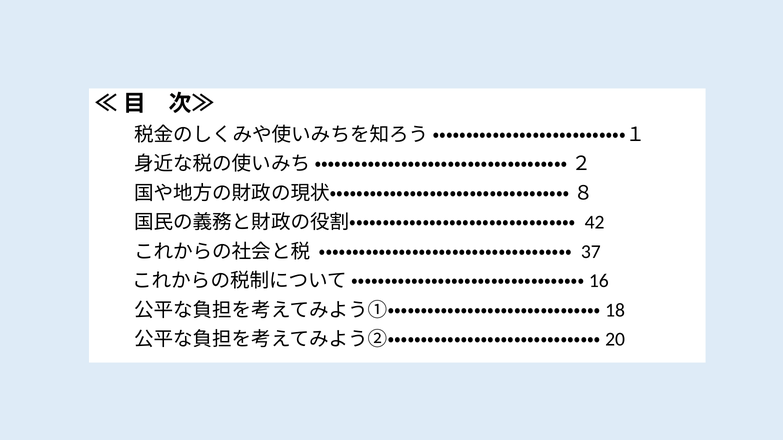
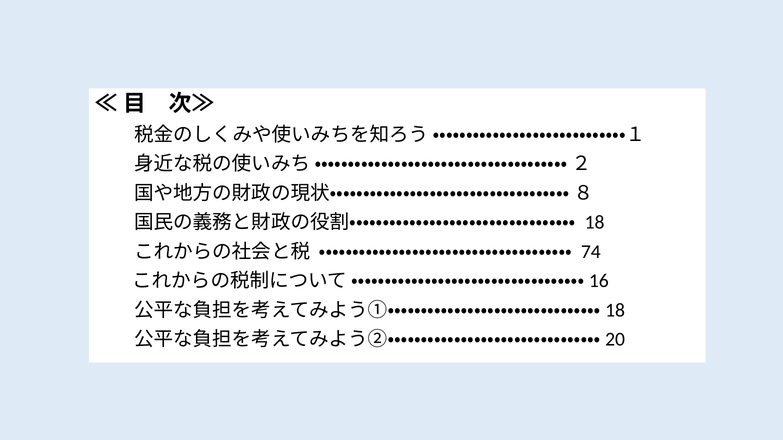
42: 42 -> 18
37: 37 -> 74
